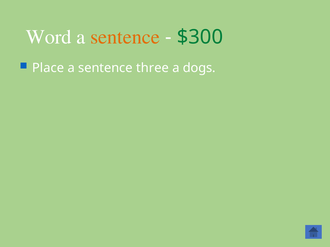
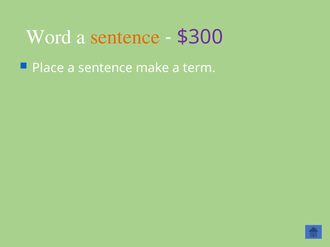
$300 colour: green -> purple
three: three -> make
dogs: dogs -> term
